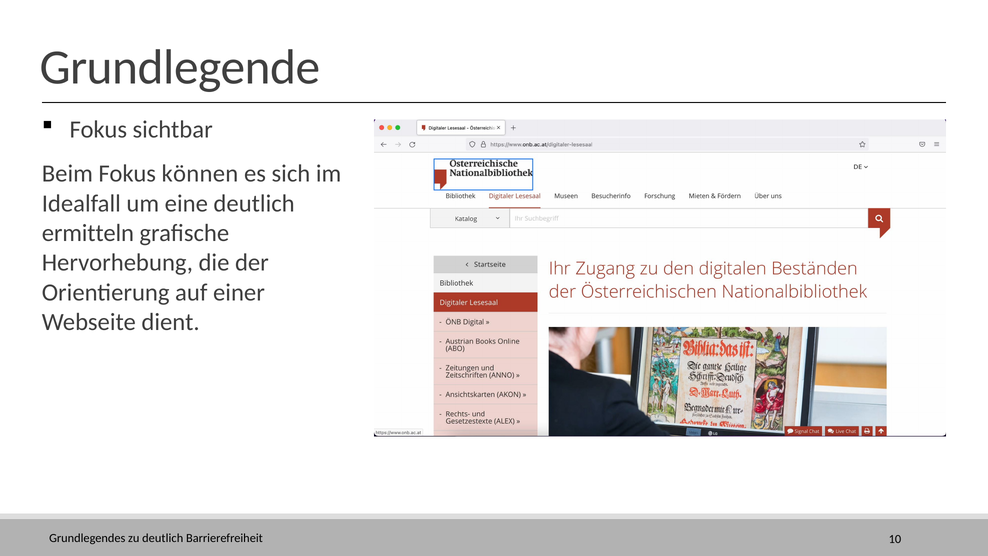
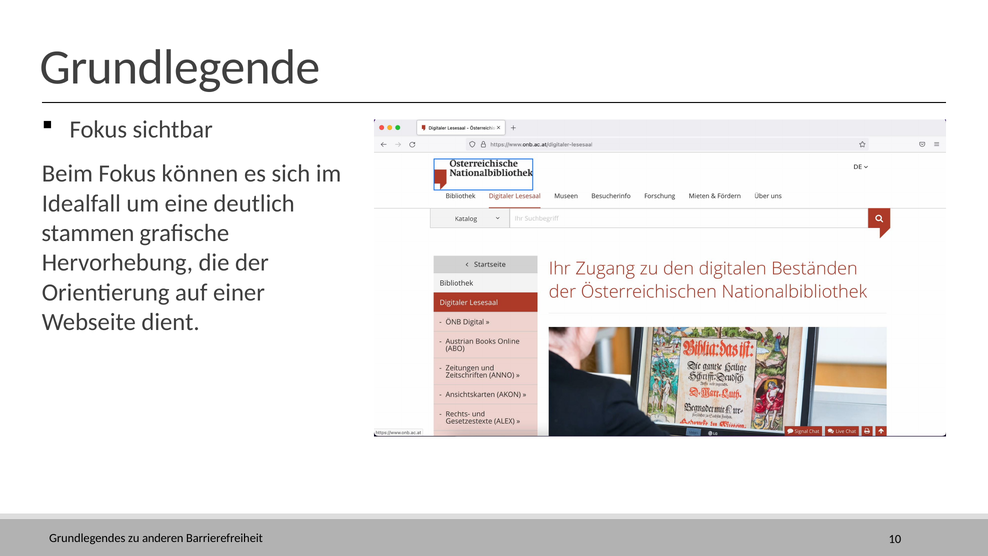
ermitteln: ermitteln -> stammen
zu deutlich: deutlich -> anderen
